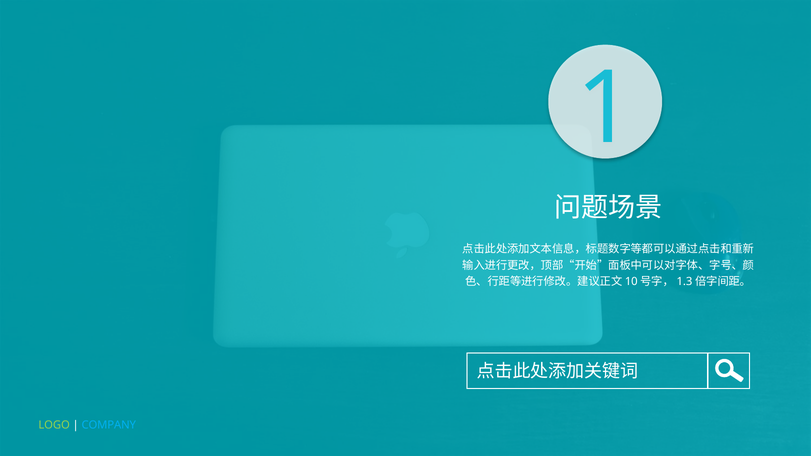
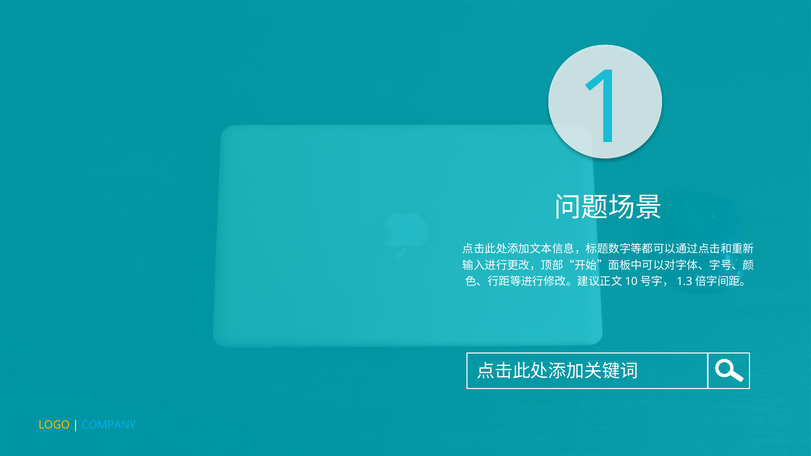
LOGO colour: light green -> yellow
